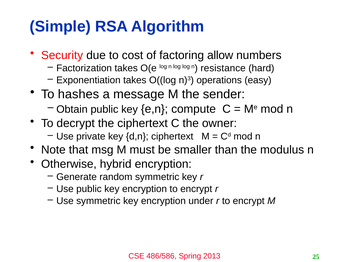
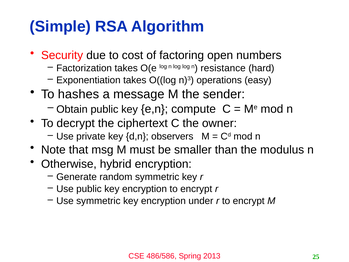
allow: allow -> open
d,n ciphertext: ciphertext -> observers
